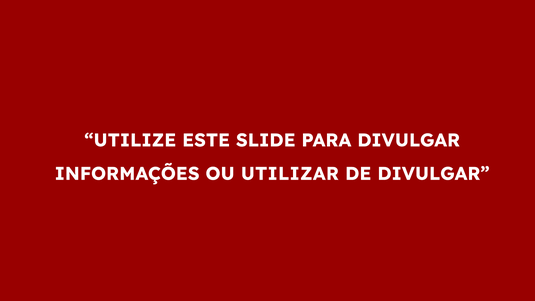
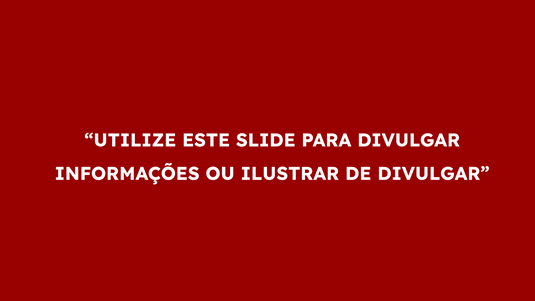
UTILIZAR: UTILIZAR -> ILUSTRAR
